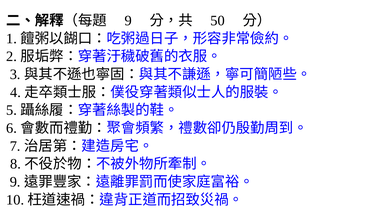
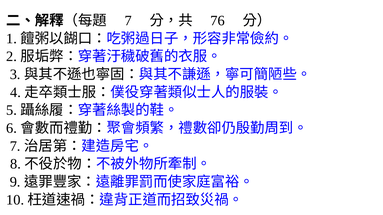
9 at (128, 21): 9 -> 7
50: 50 -> 76
